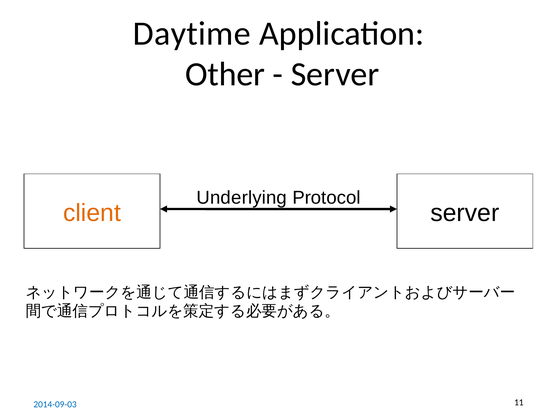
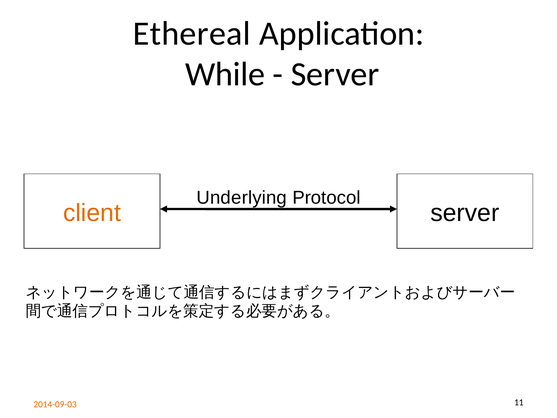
Daytime: Daytime -> Ethereal
Other: Other -> While
2014-09-03 colour: blue -> orange
